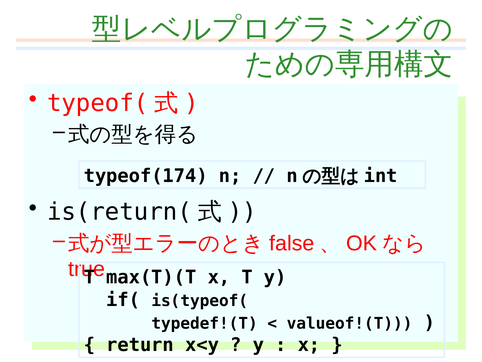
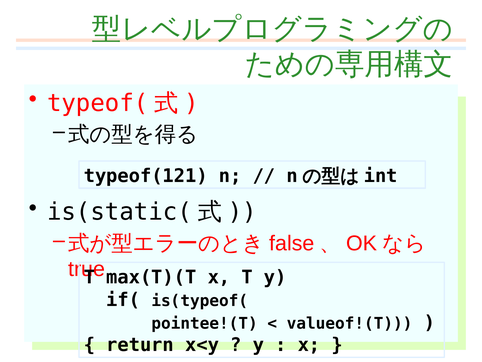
typeof(174: typeof(174 -> typeof(121
is(return(: is(return( -> is(static(
typedef!(T: typedef!(T -> pointee!(T
